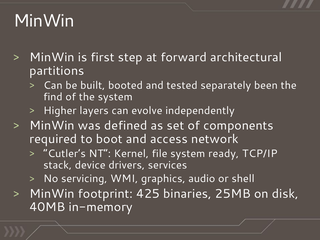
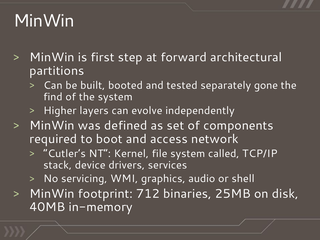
been: been -> gone
ready: ready -> called
425: 425 -> 712
